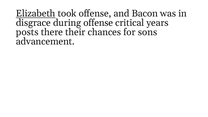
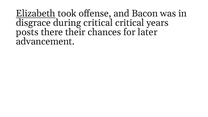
during offense: offense -> critical
sons: sons -> later
